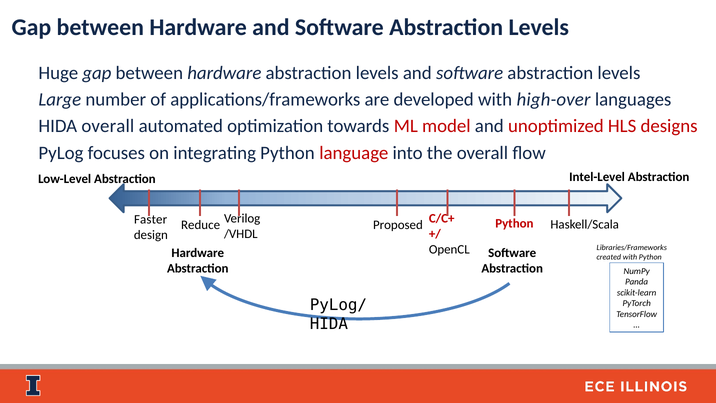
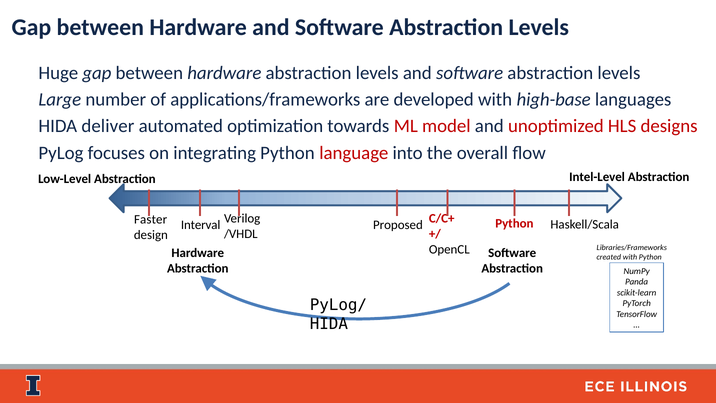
high-over: high-over -> high-base
overall at (108, 126): overall -> deliver
Reduce: Reduce -> Interval
